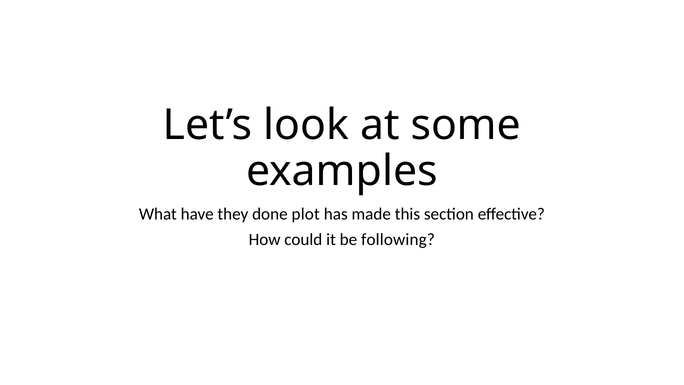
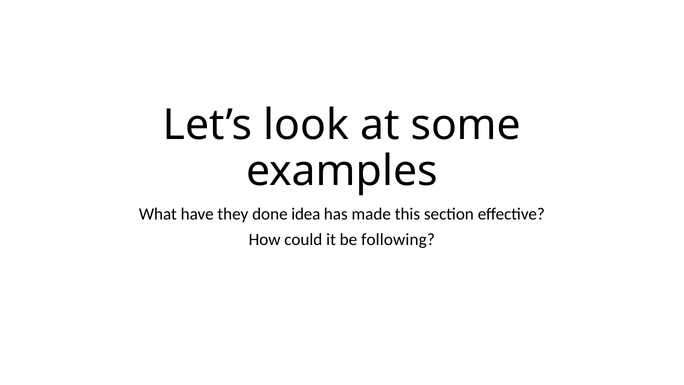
plot: plot -> idea
